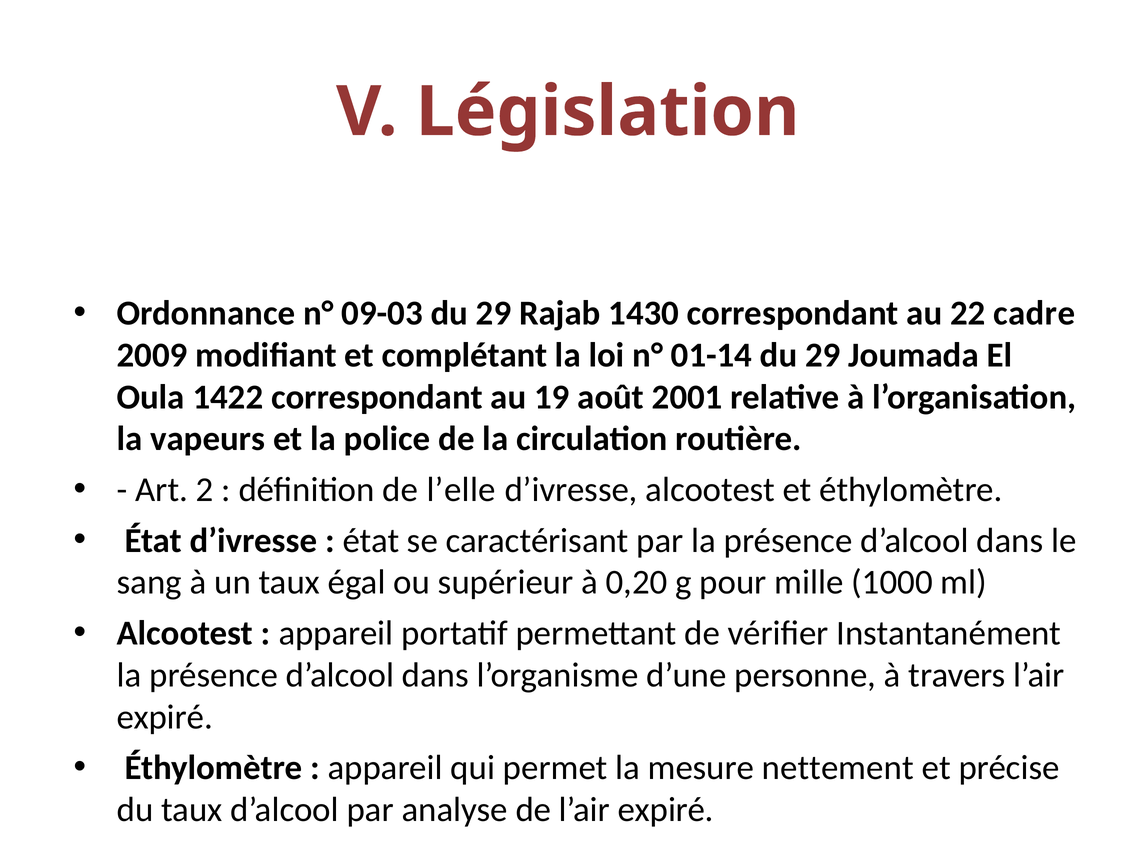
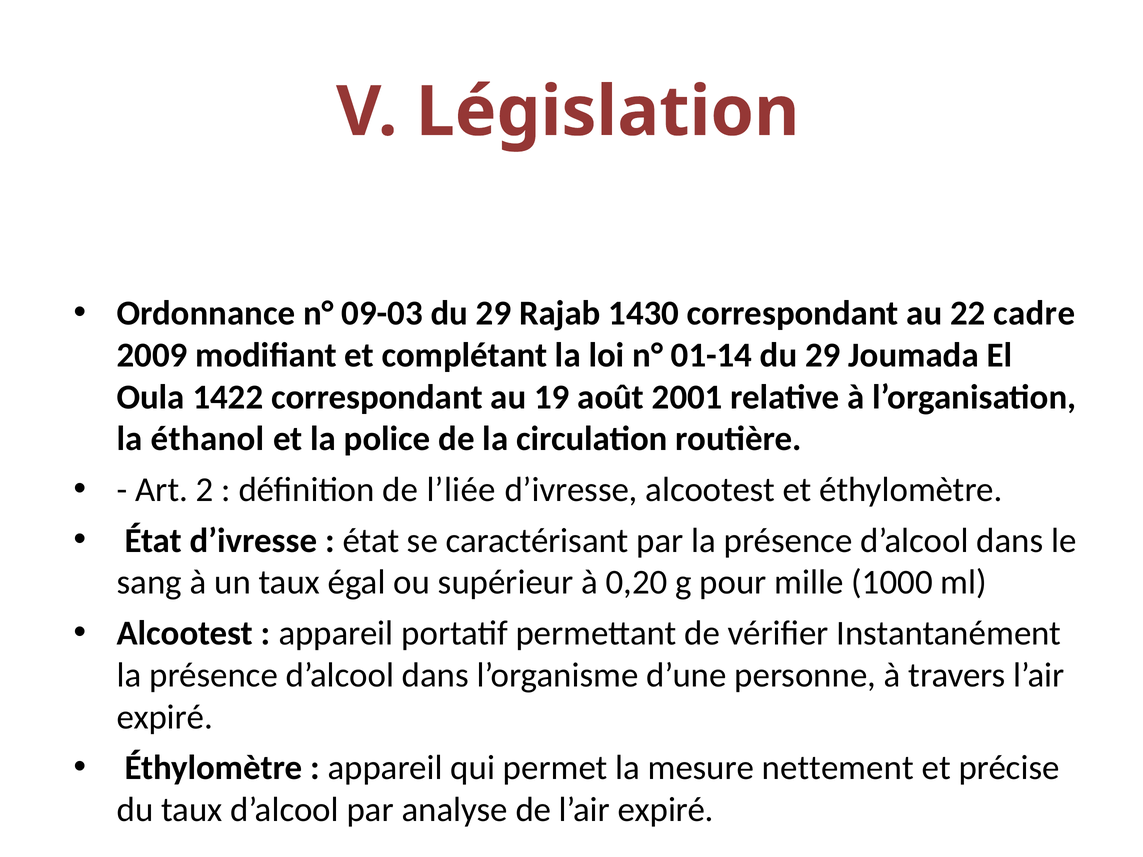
vapeurs: vapeurs -> éthanol
l’elle: l’elle -> l’liée
